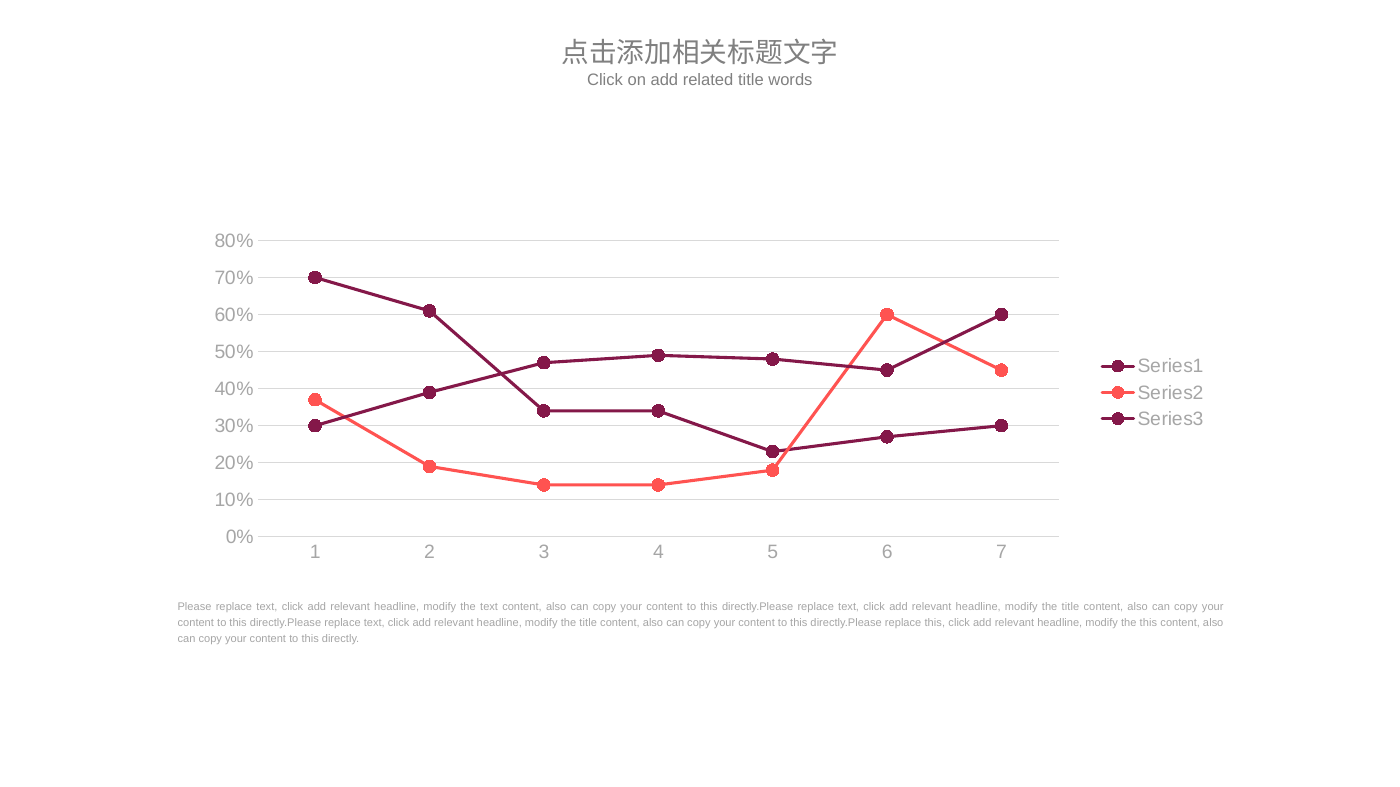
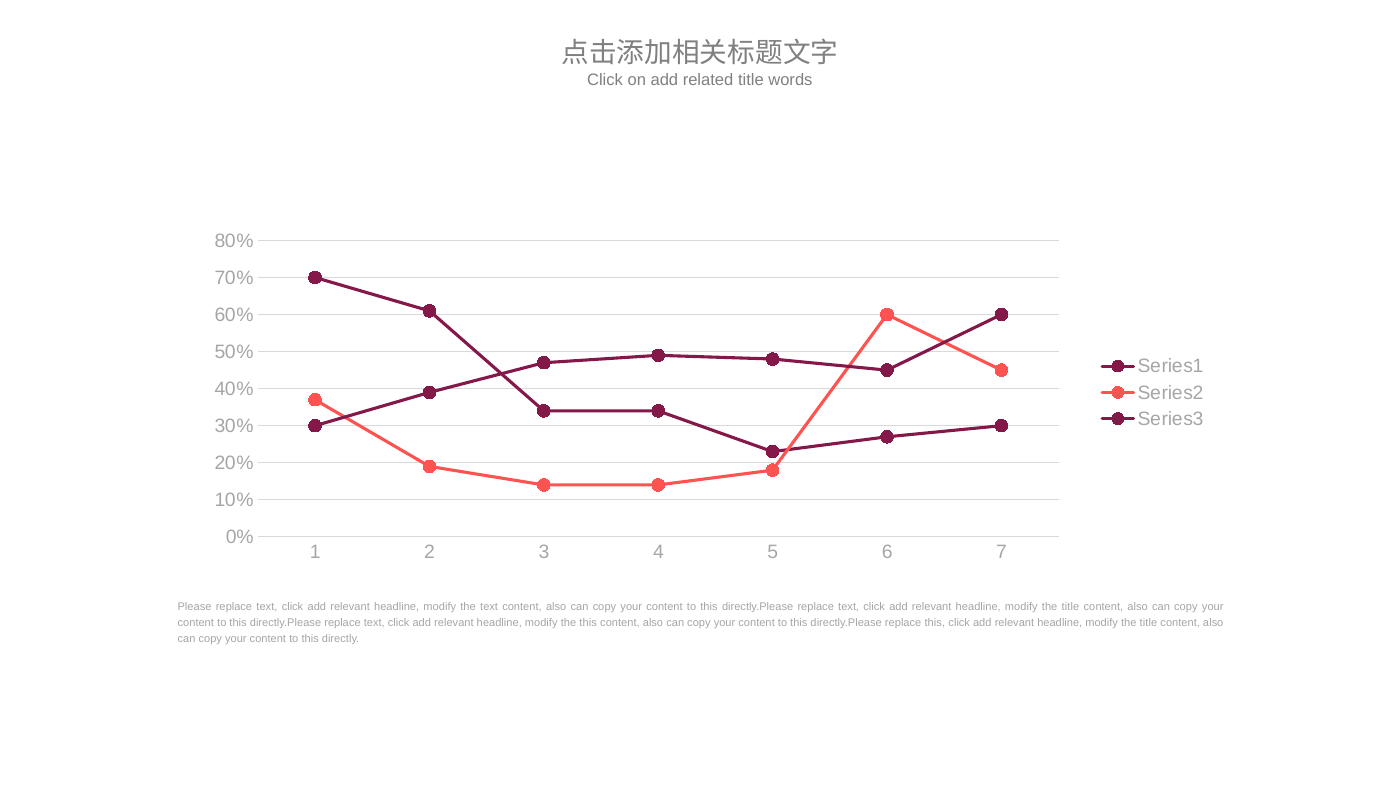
title at (588, 623): title -> this
this at (1148, 623): this -> title
